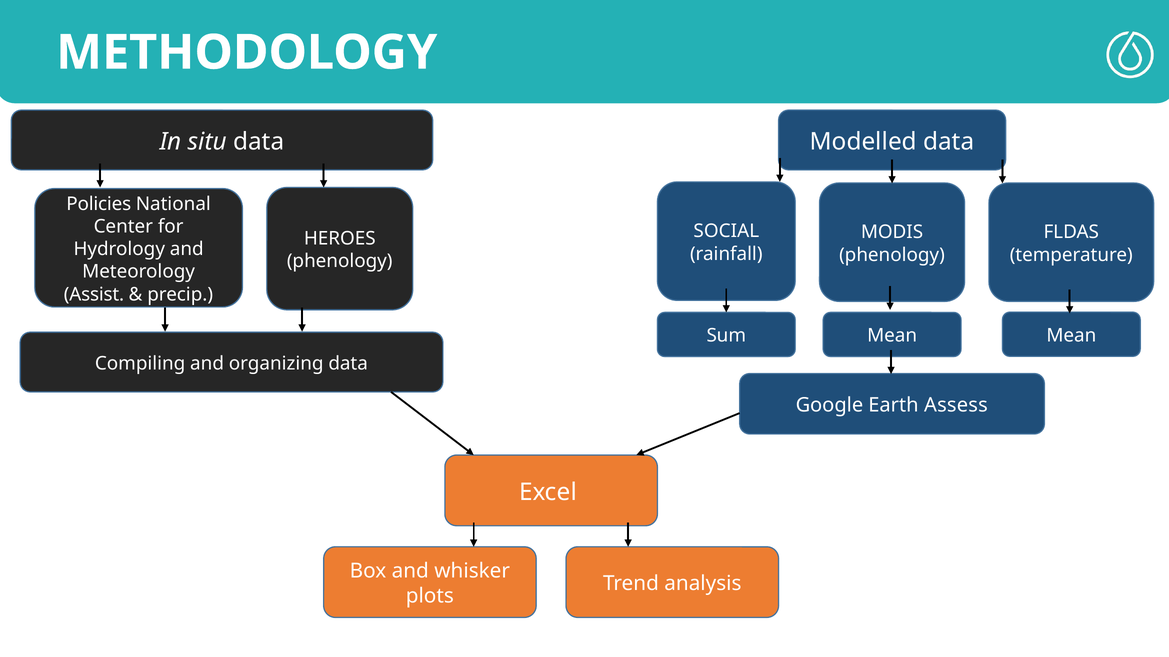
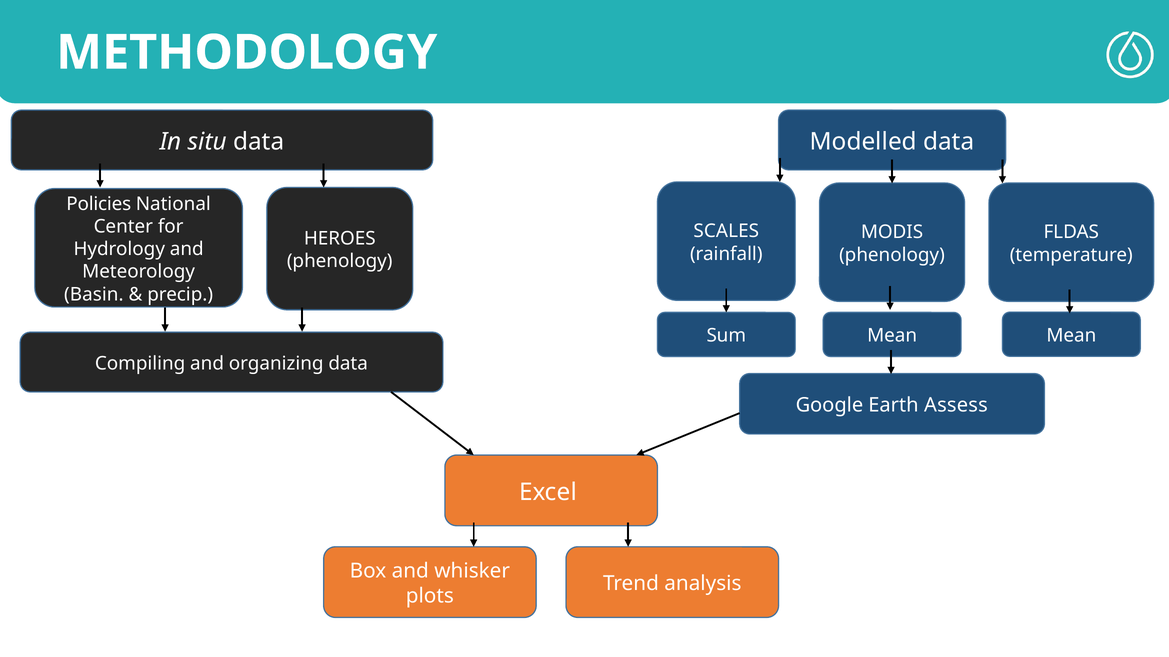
SOCIAL: SOCIAL -> SCALES
Assist: Assist -> Basin
